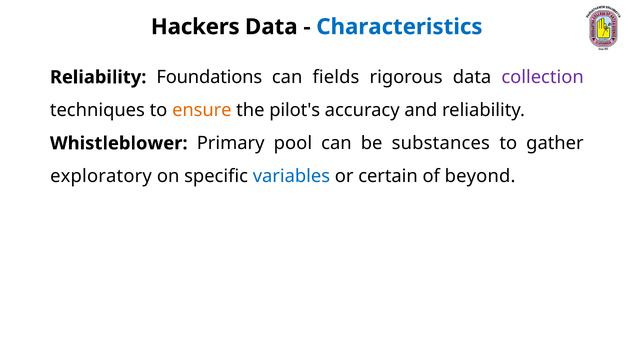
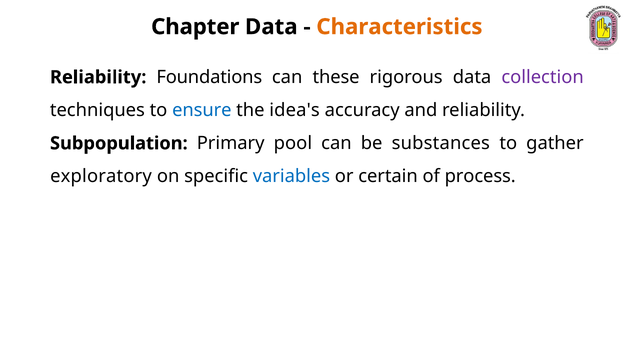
Hackers: Hackers -> Chapter
Characteristics colour: blue -> orange
fields: fields -> these
ensure colour: orange -> blue
pilot's: pilot's -> idea's
Whistleblower: Whistleblower -> Subpopulation
beyond: beyond -> process
